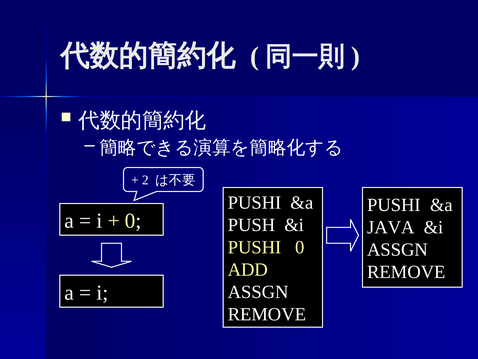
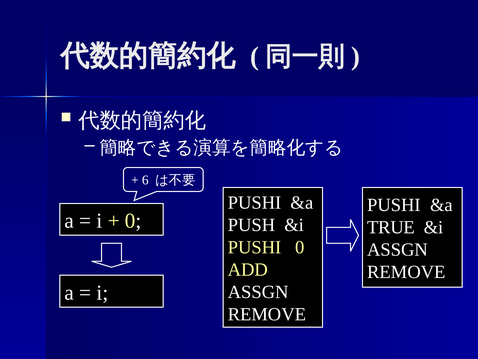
2: 2 -> 6
JAVA: JAVA -> TRUE
